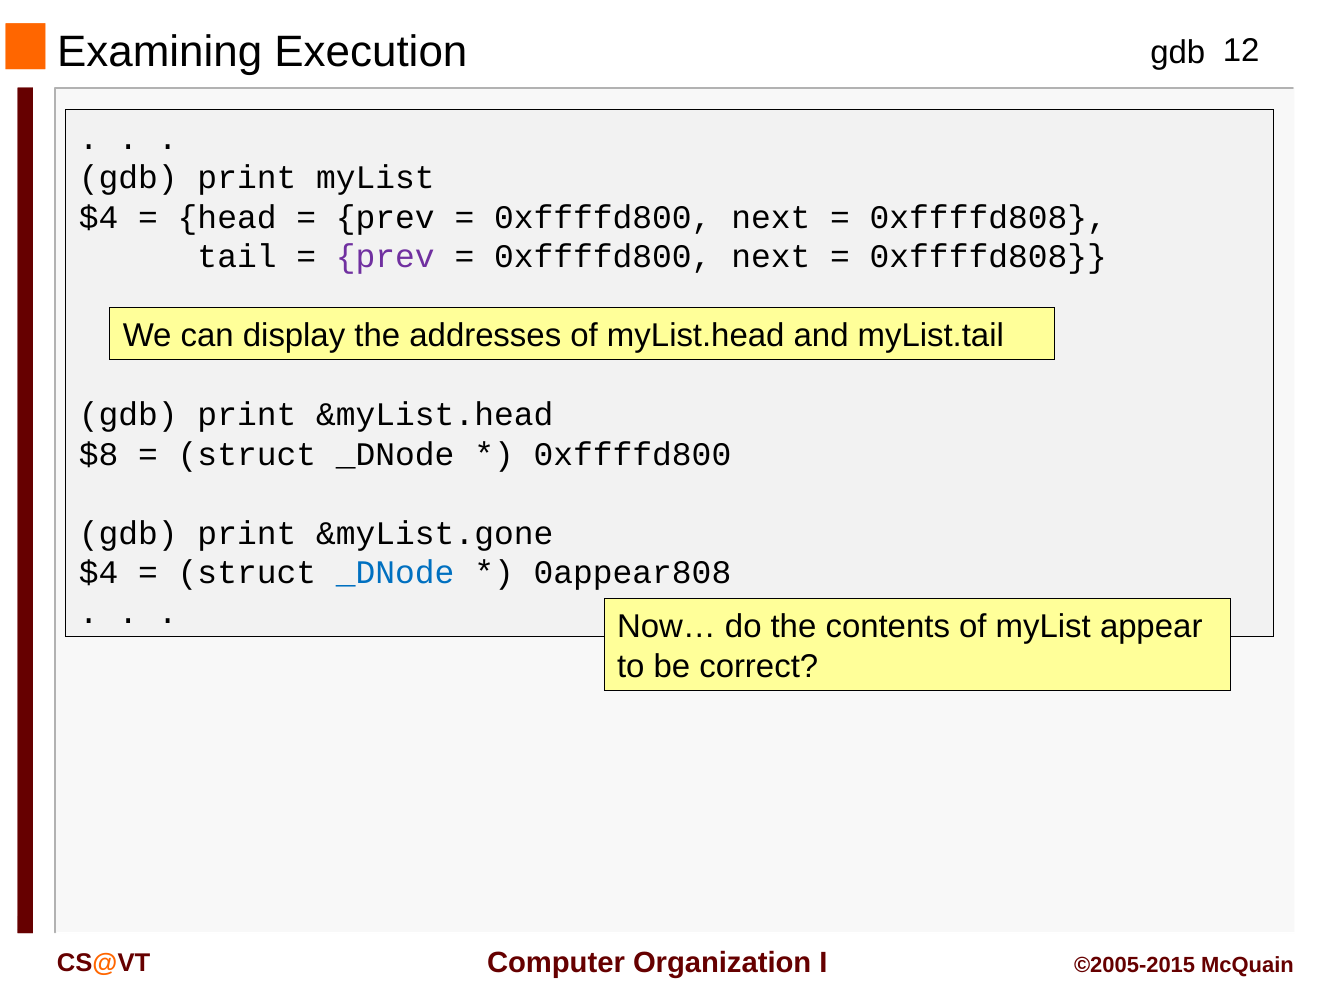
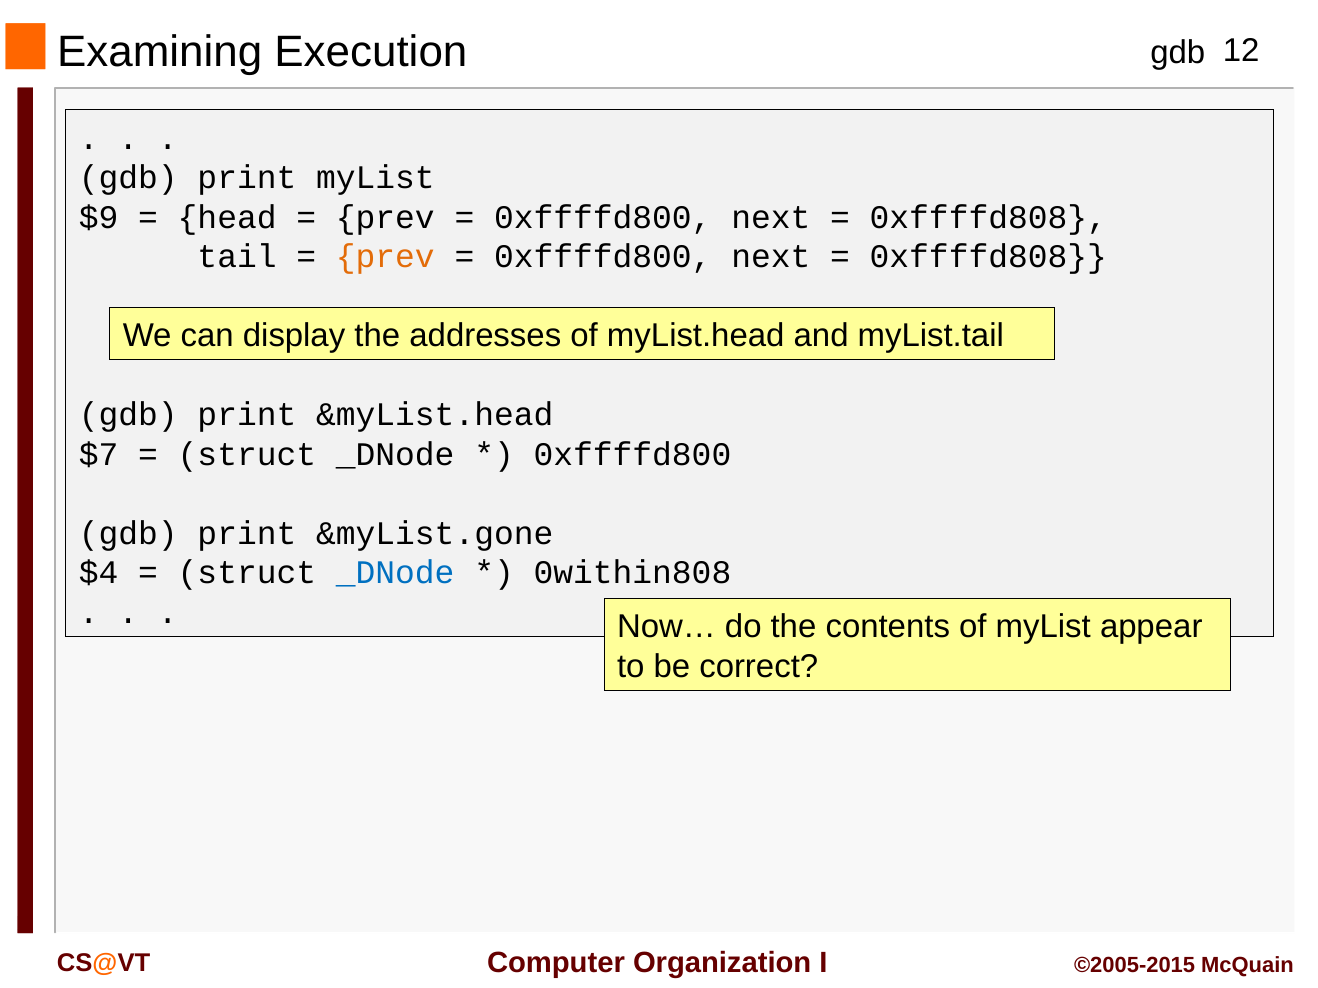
$4 at (99, 217): $4 -> $9
prev at (385, 257) colour: purple -> orange
$8: $8 -> $7
0appear808: 0appear808 -> 0within808
